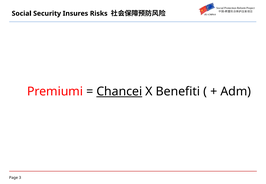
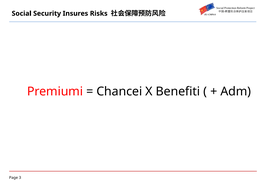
Chancei underline: present -> none
